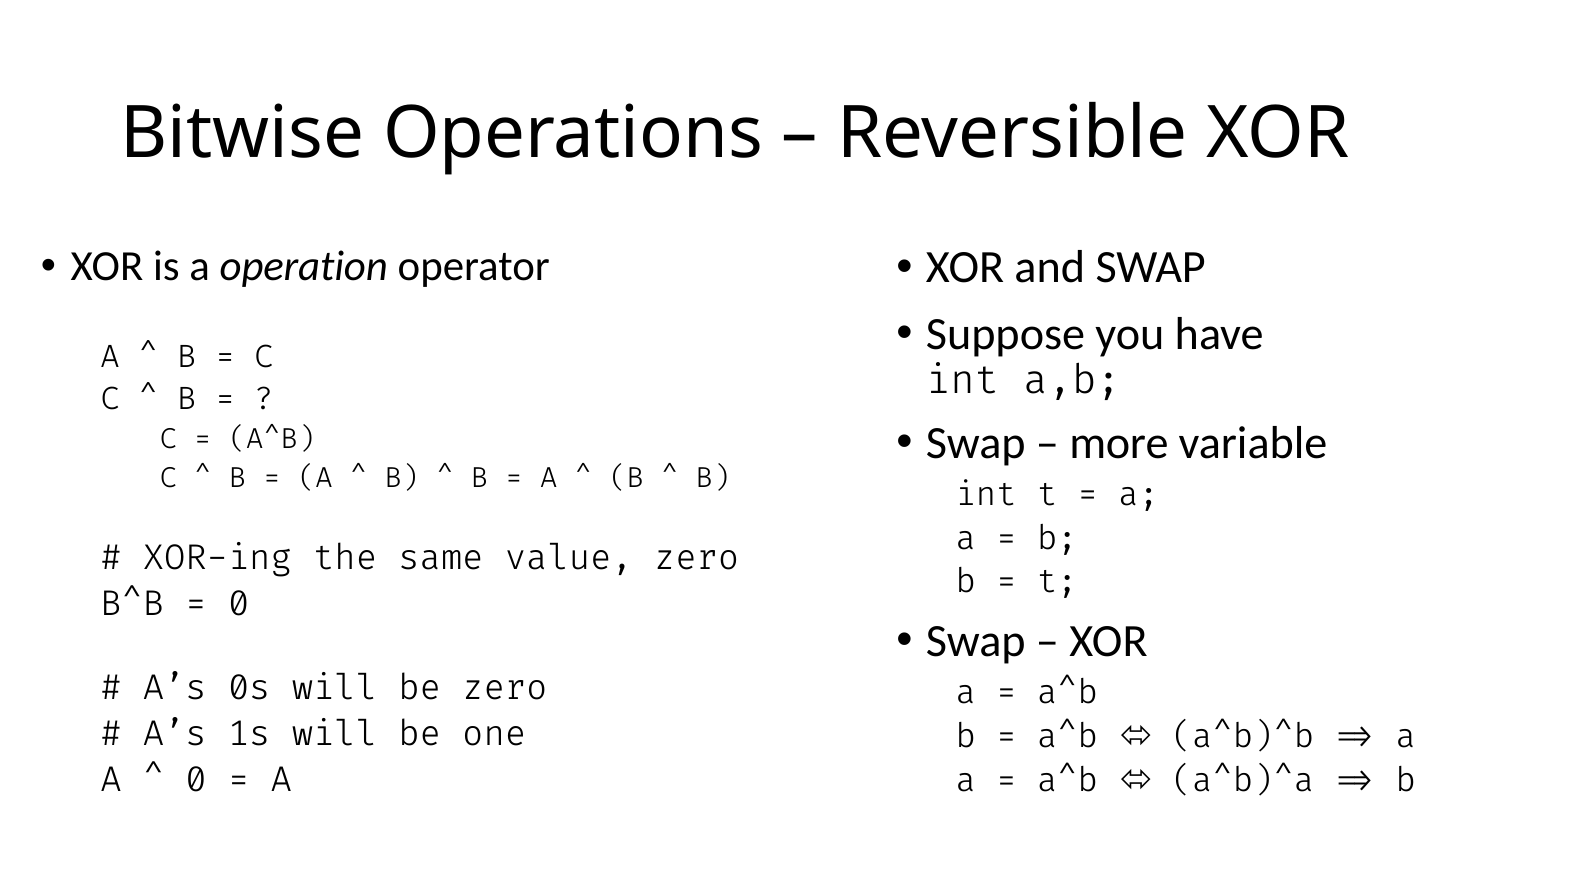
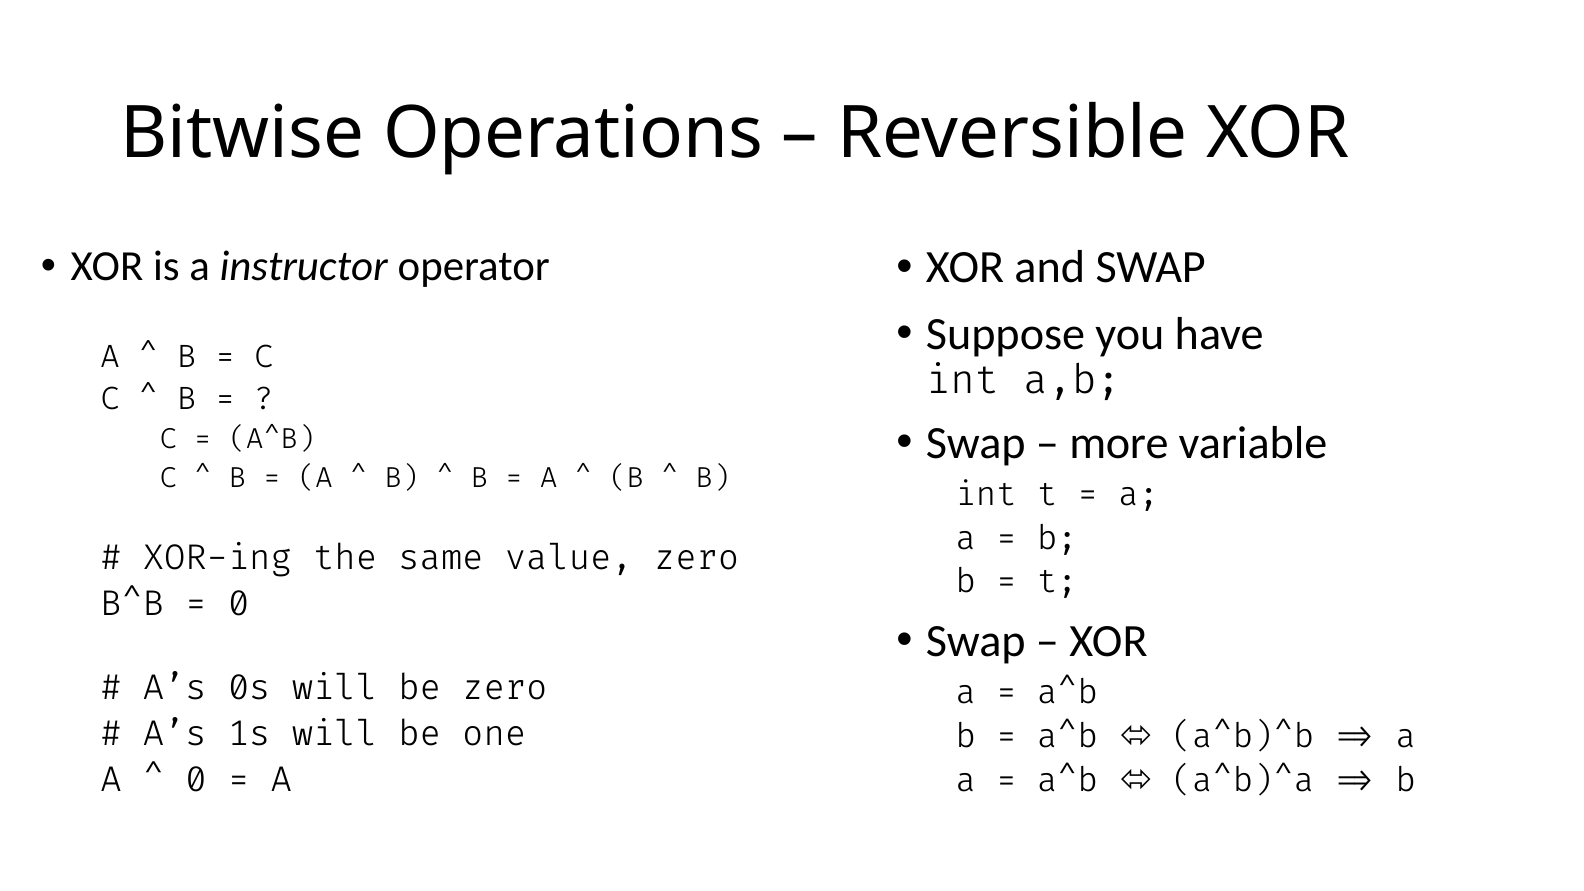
operation: operation -> instructor
